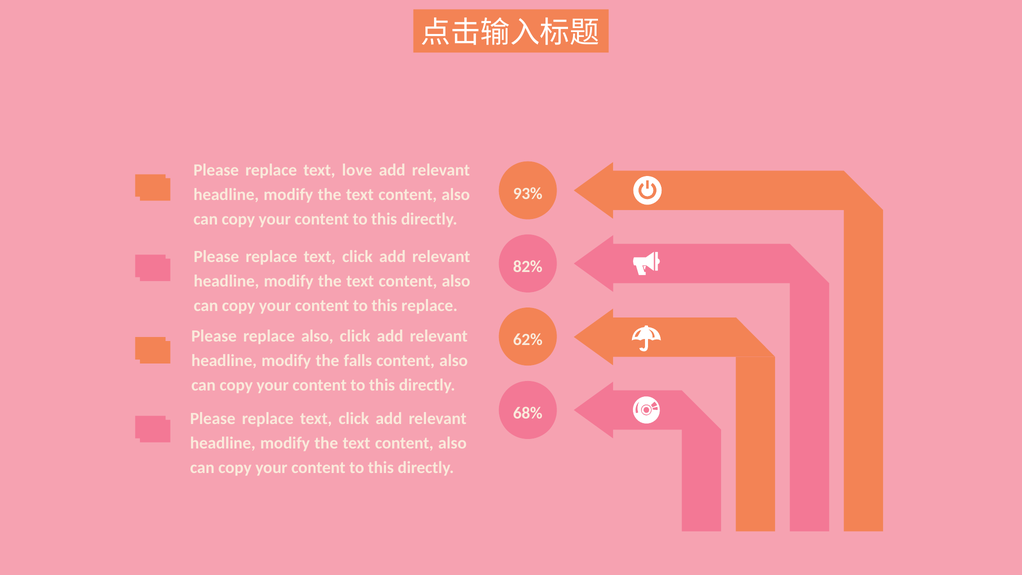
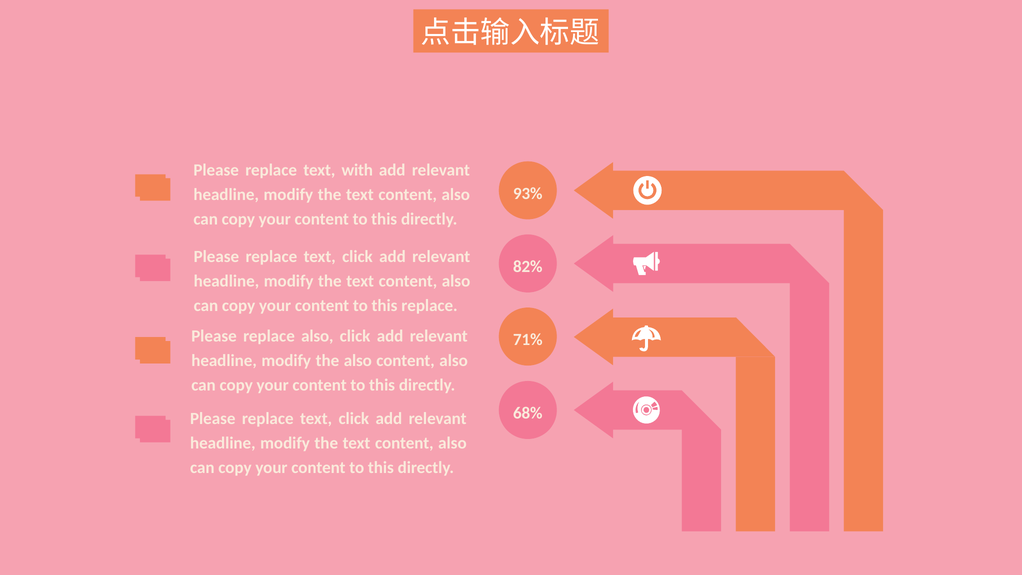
love: love -> with
62%: 62% -> 71%
the falls: falls -> also
